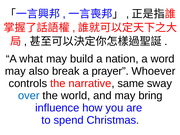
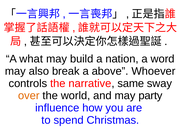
prayer: prayer -> above
over colour: blue -> orange
bring: bring -> party
